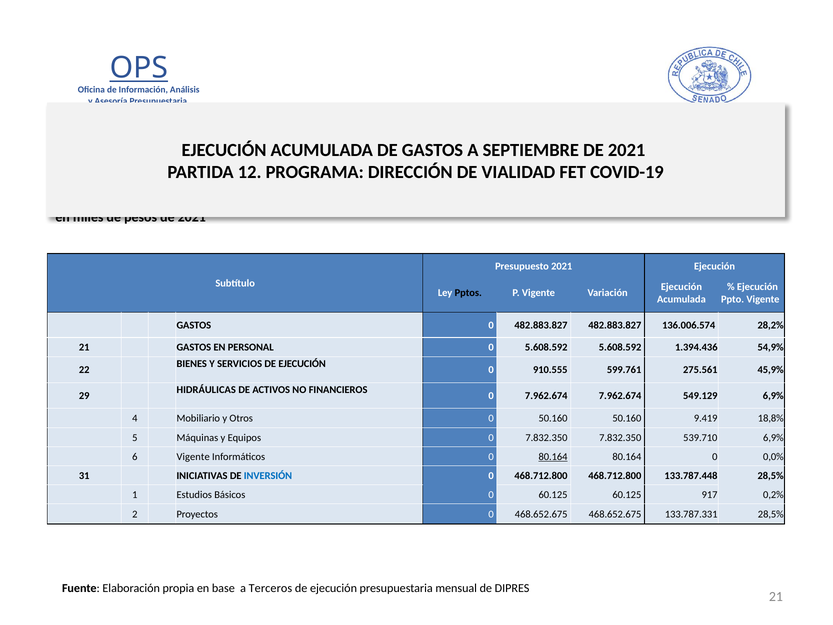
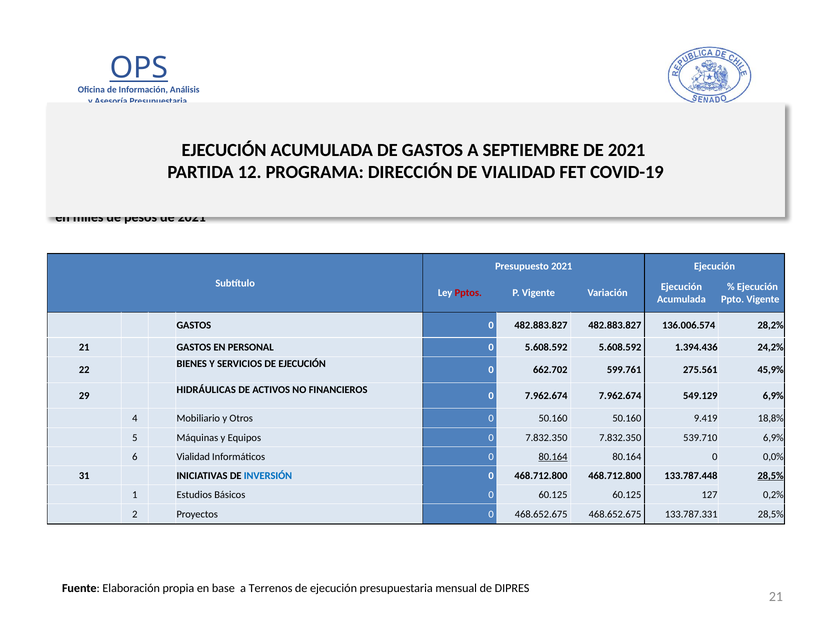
Pptos colour: black -> red
54,9%: 54,9% -> 24,2%
910.555: 910.555 -> 662.702
6 Vigente: Vigente -> Vialidad
28,5% at (771, 476) underline: none -> present
917: 917 -> 127
Terceros: Terceros -> Terrenos
